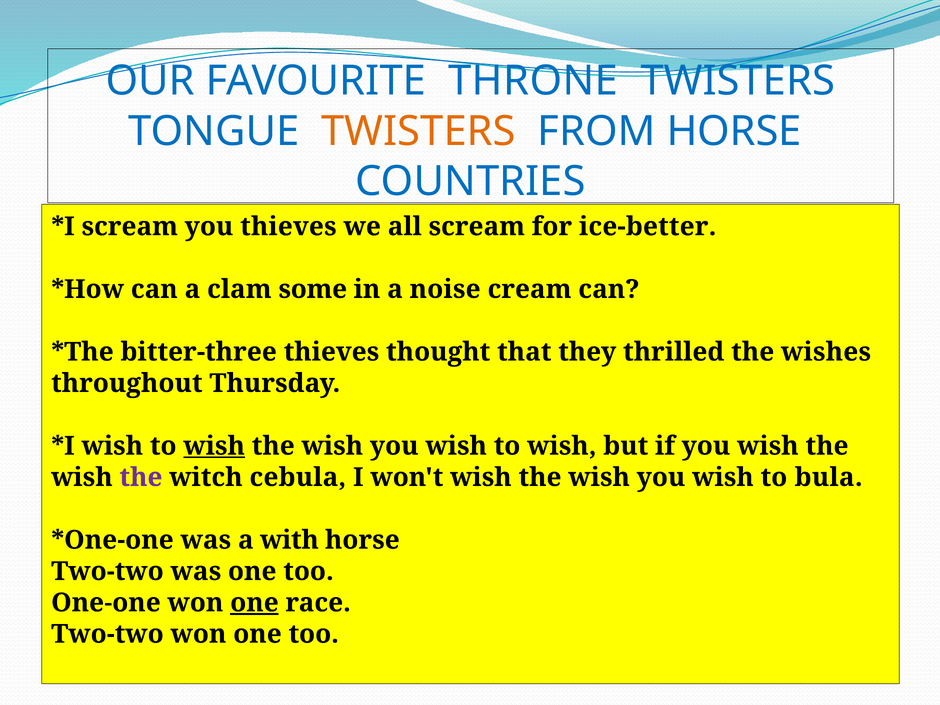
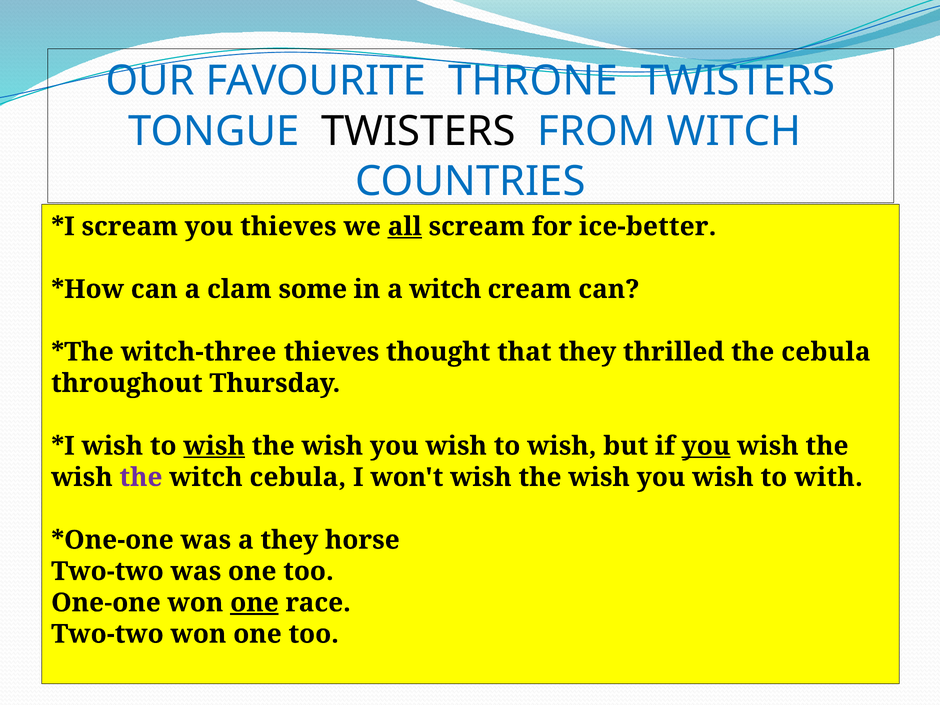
TWISTERS at (418, 131) colour: orange -> black
FROM HORSE: HORSE -> WITCH
all underline: none -> present
a noise: noise -> witch
bitter-three: bitter-three -> witch-three
the wishes: wishes -> cebula
you at (706, 446) underline: none -> present
bula: bula -> with
a with: with -> they
